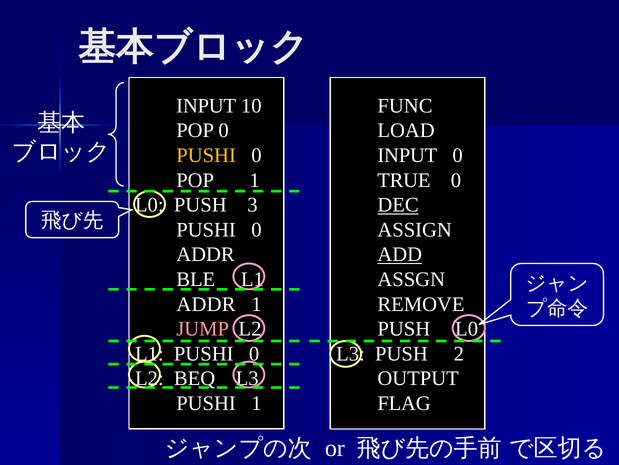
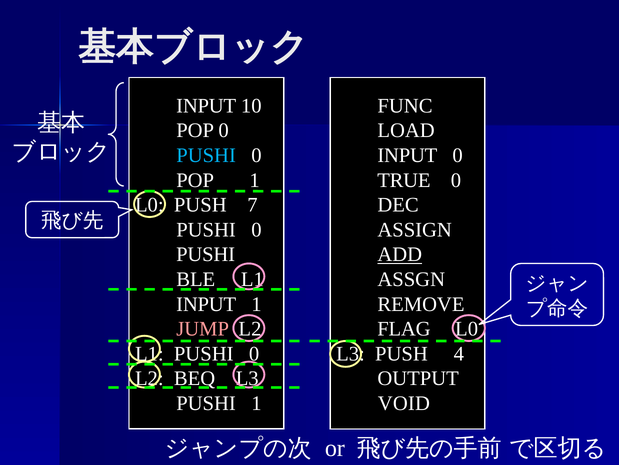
PUSHI at (206, 155) colour: yellow -> light blue
3: 3 -> 7
DEC underline: present -> none
ADDR at (206, 254): ADDR -> PUSHI
ADDR at (206, 304): ADDR -> INPUT
PUSH at (404, 329): PUSH -> FLAG
2: 2 -> 4
FLAG: FLAG -> VOID
